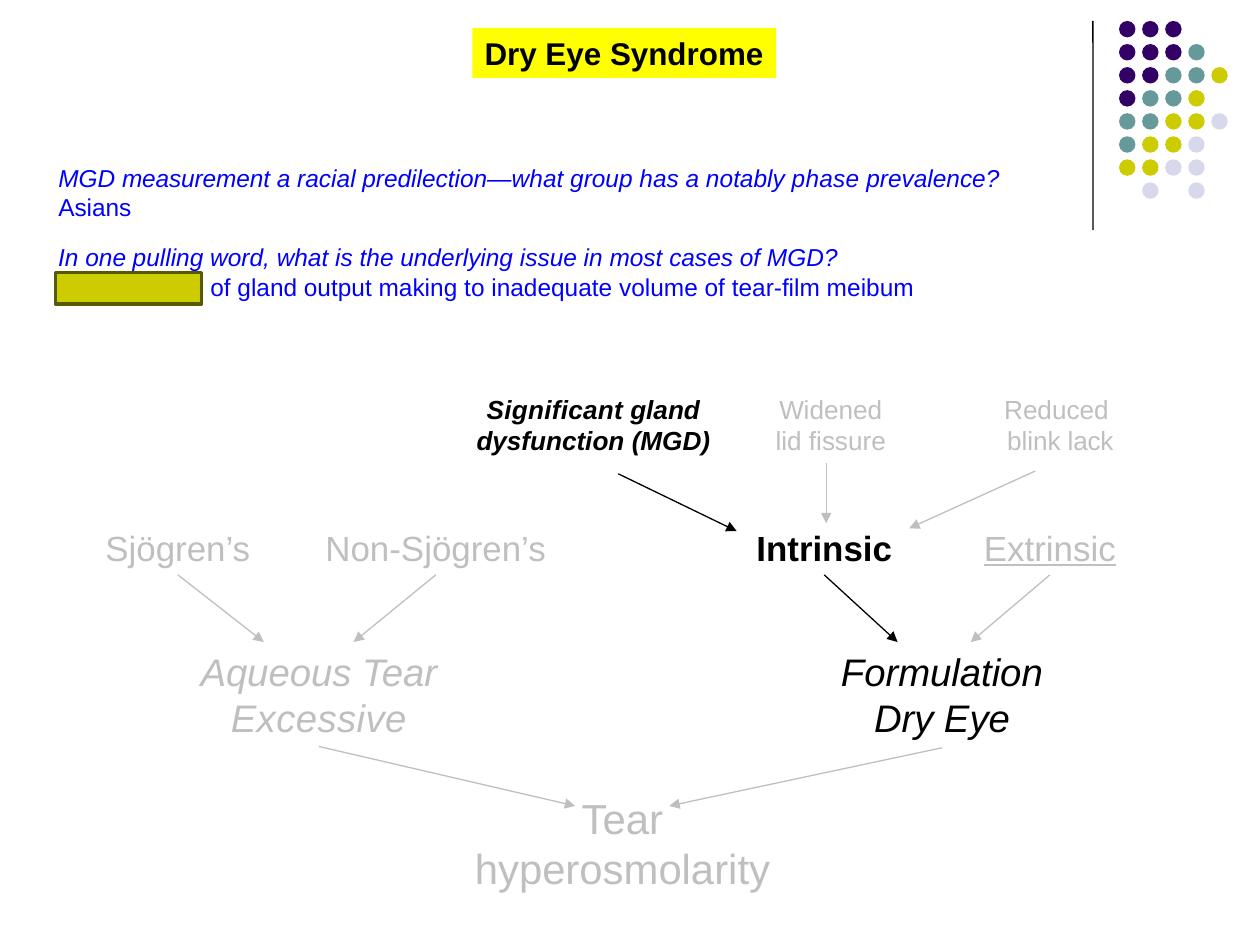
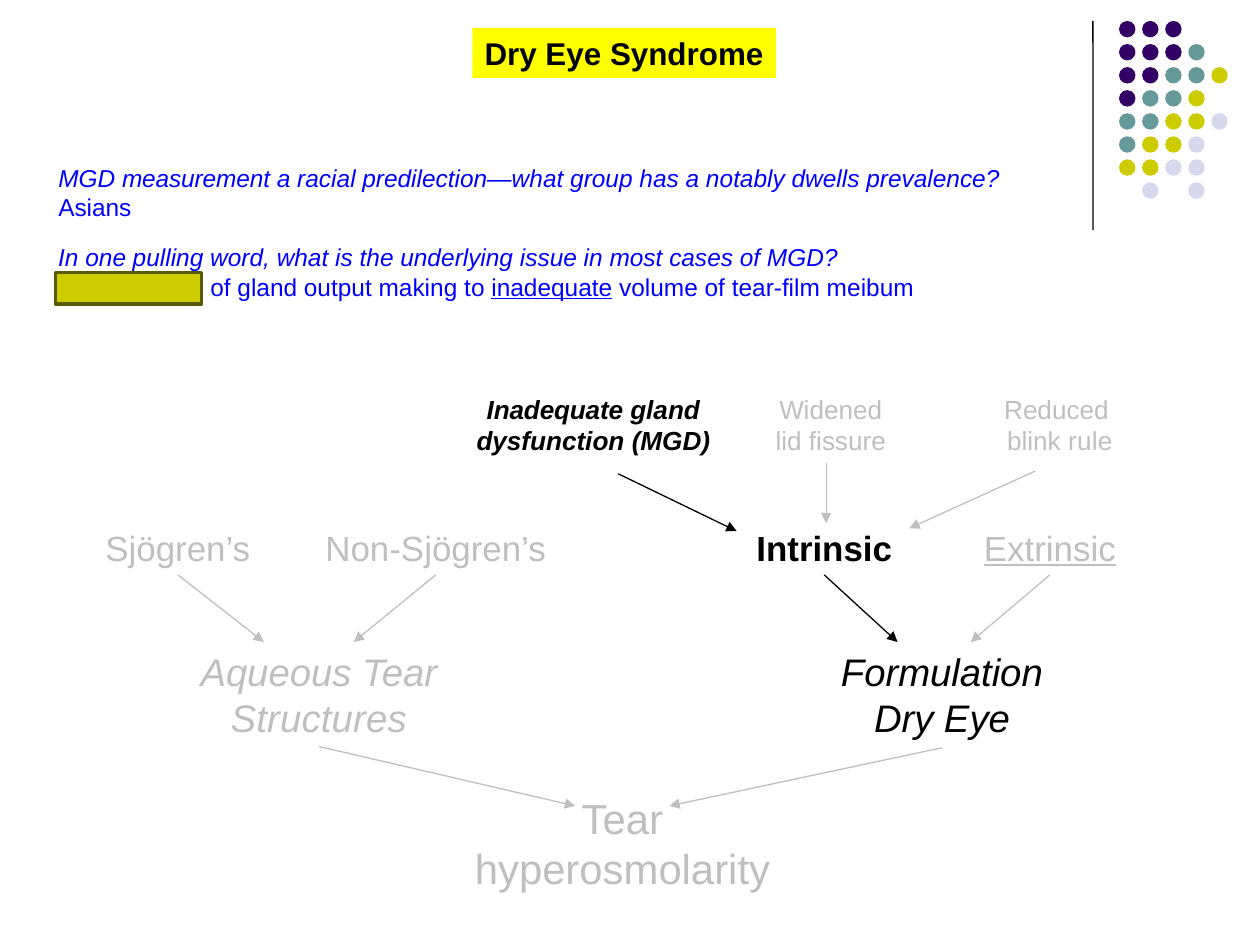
phase: phase -> dwells
inadequate at (552, 288) underline: none -> present
Significant at (555, 411): Significant -> Inadequate
lack: lack -> rule
Excessive: Excessive -> Structures
